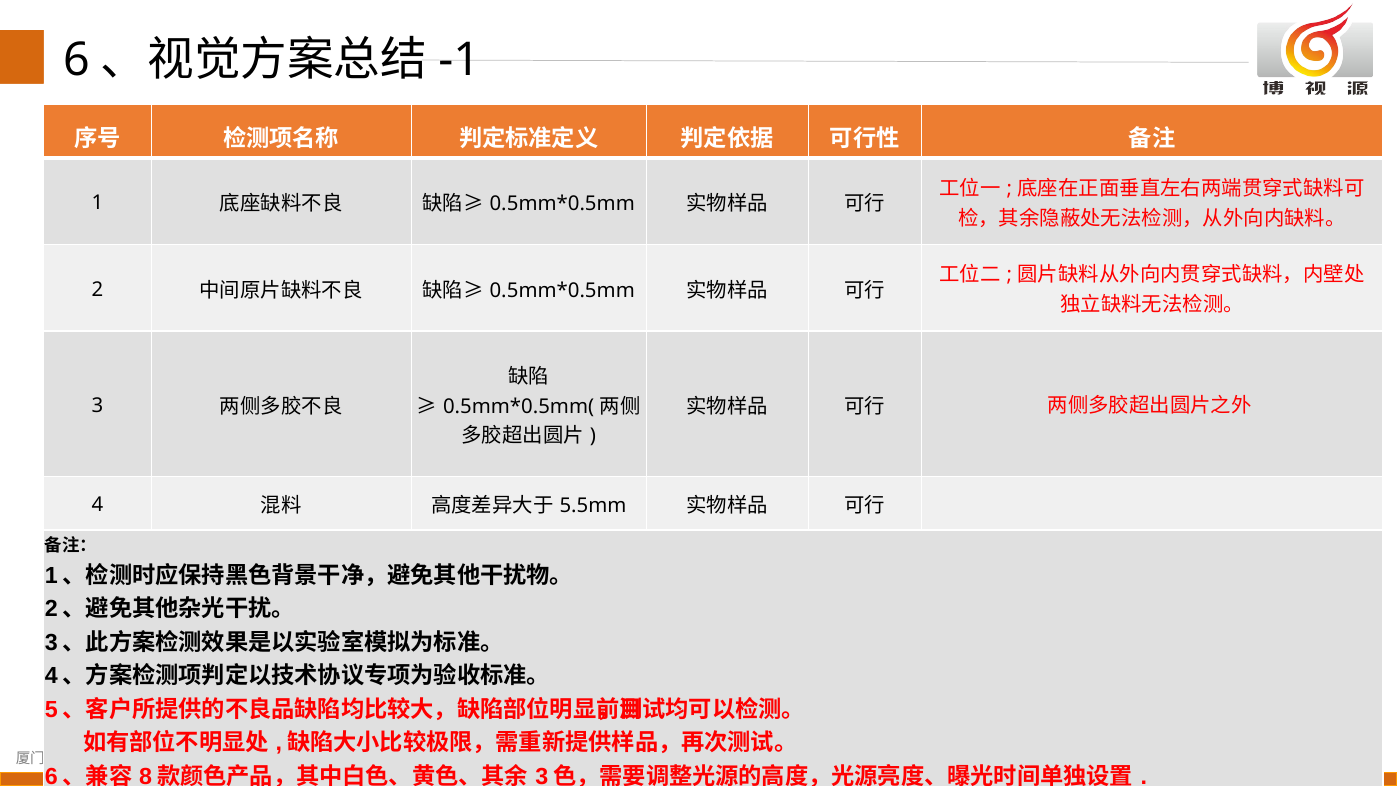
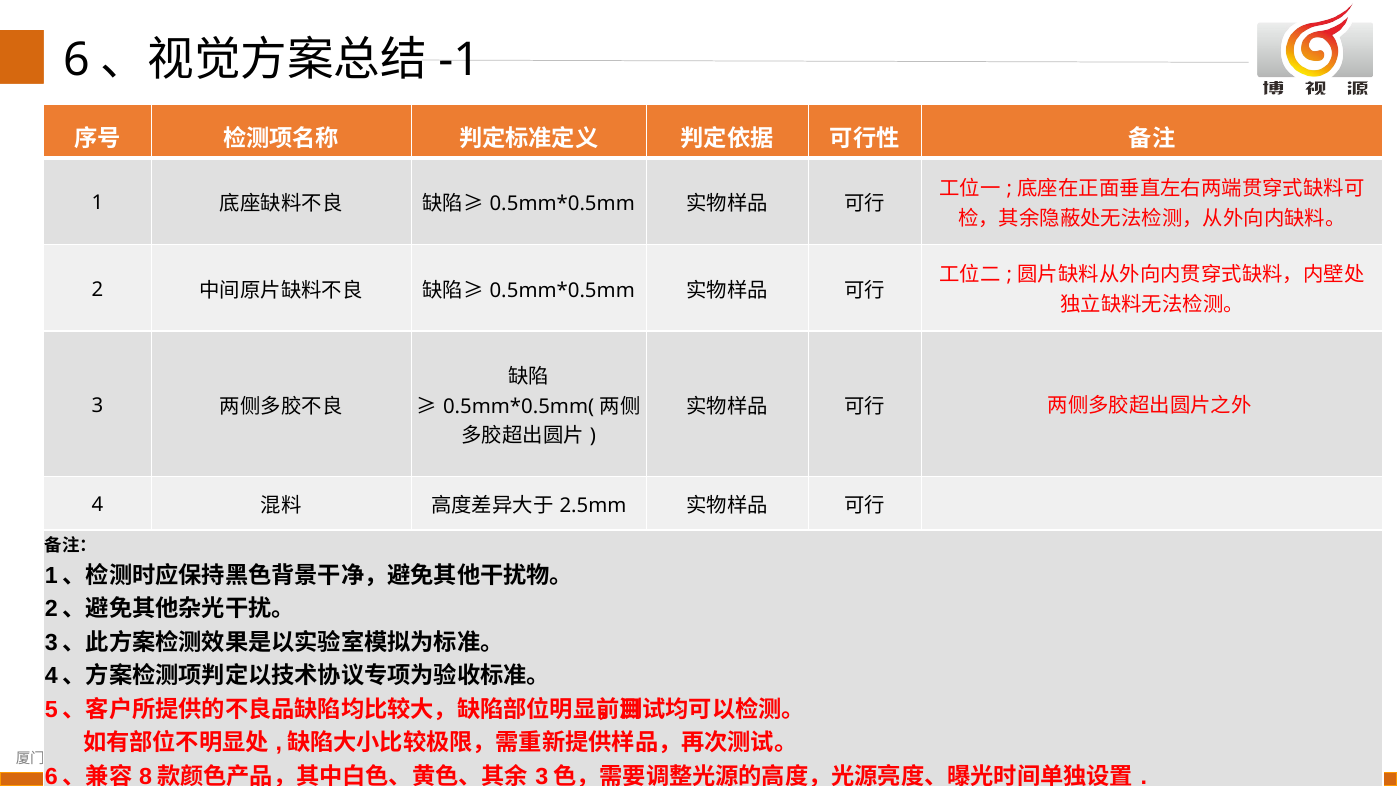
5.5mm: 5.5mm -> 2.5mm
